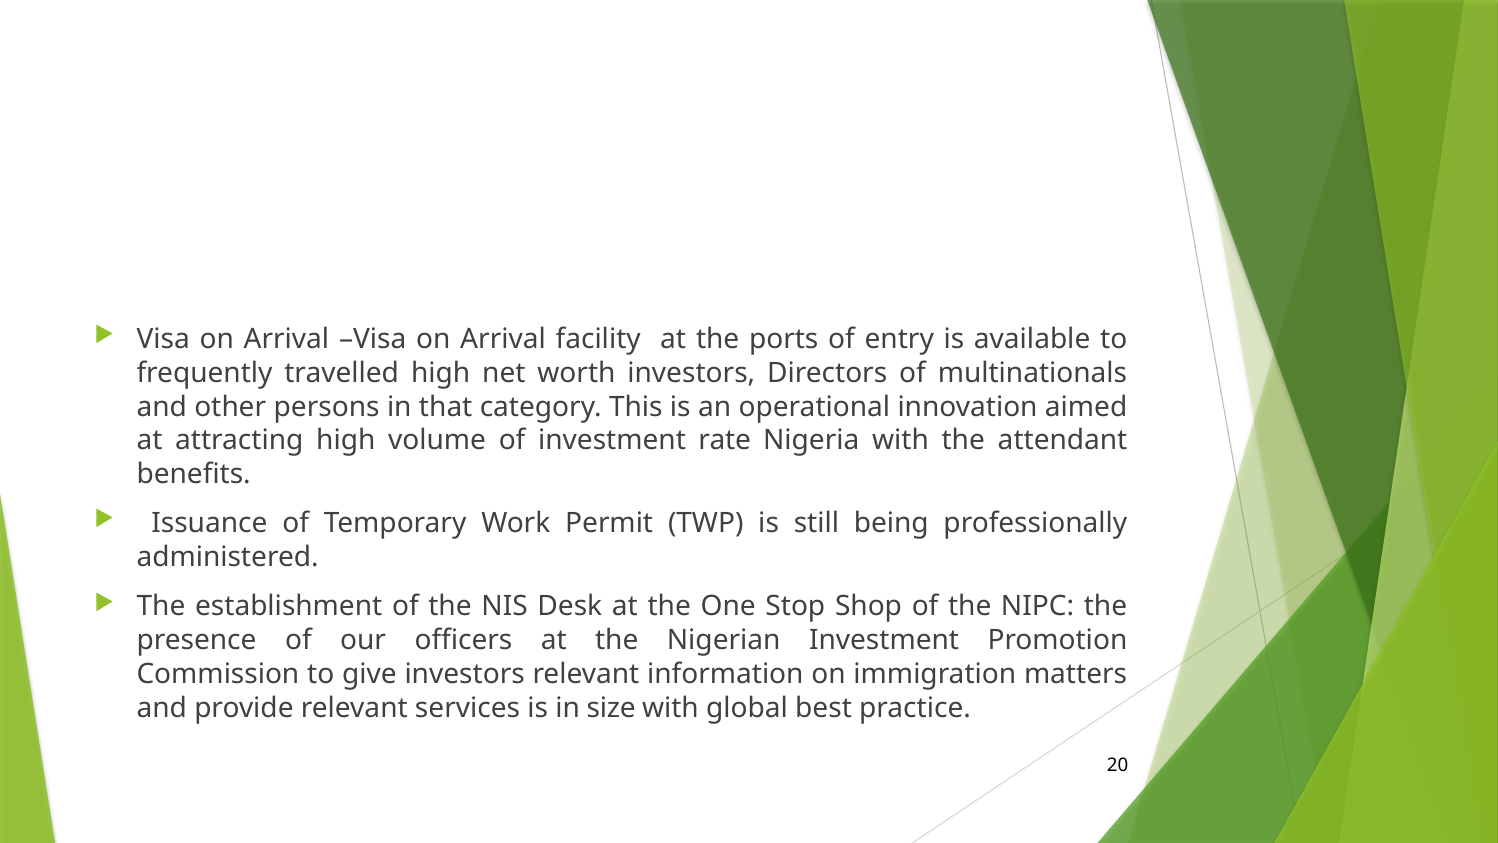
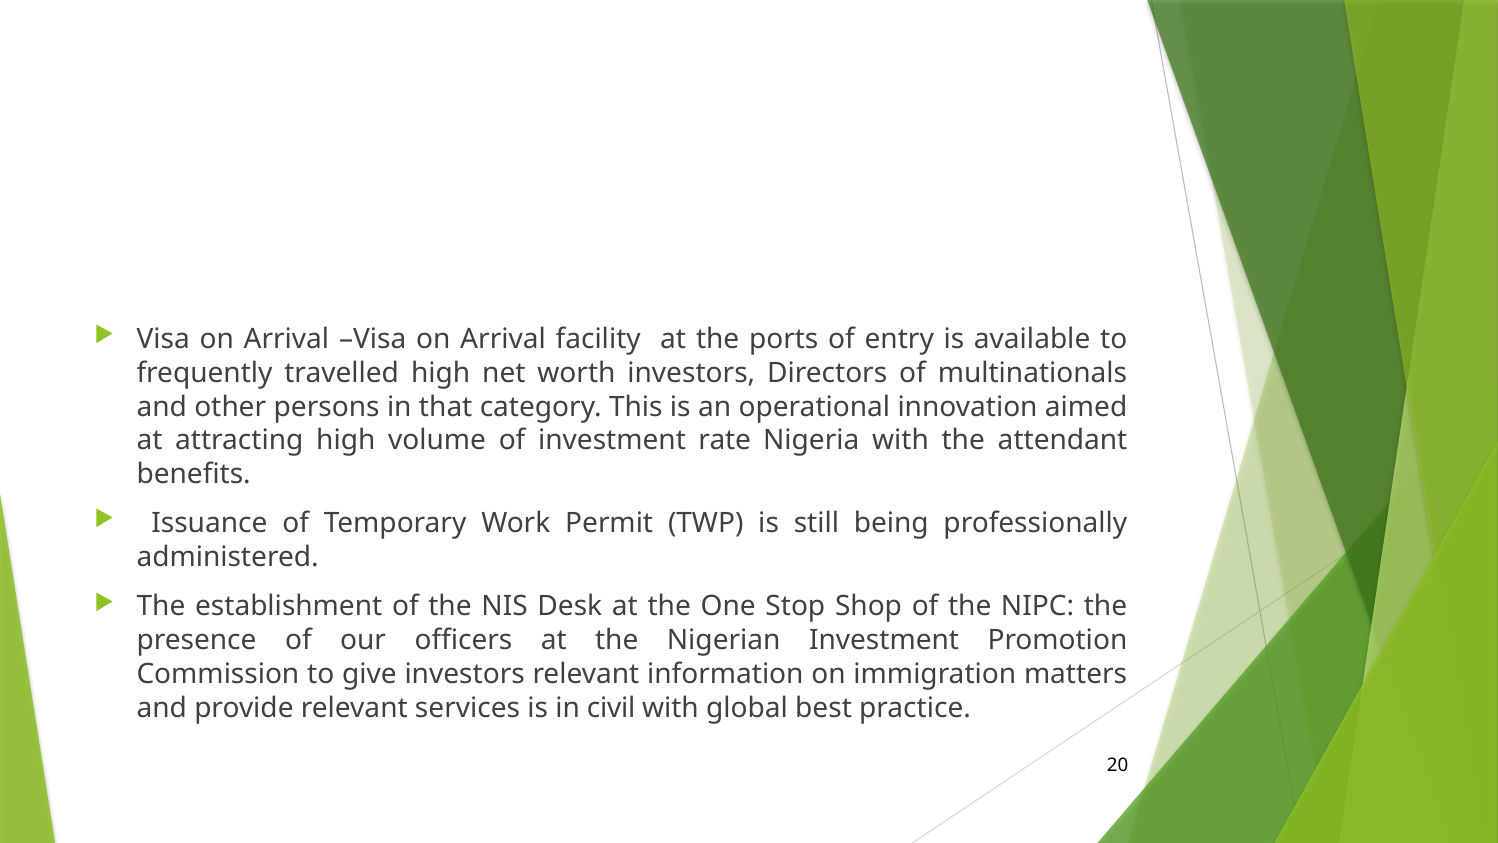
size: size -> civil
